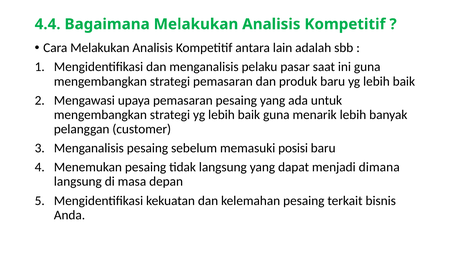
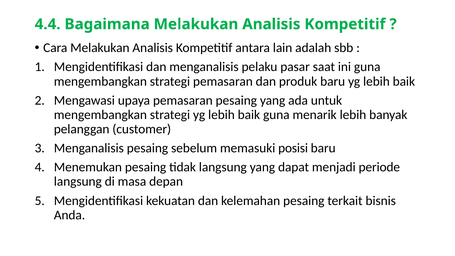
dimana: dimana -> periode
